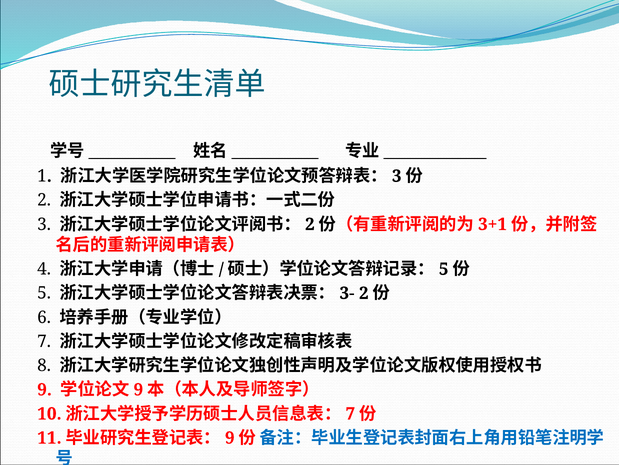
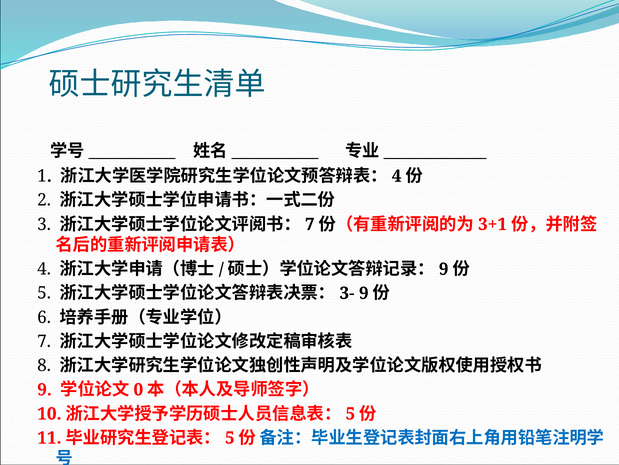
3 at (397, 176): 3 -> 4
2 at (310, 224): 2 -> 7
5 at (444, 269): 5 -> 9
2 at (364, 293): 2 -> 9
9 at (138, 389): 9 -> 0
7 at (350, 413): 7 -> 5
9 at (230, 437): 9 -> 5
